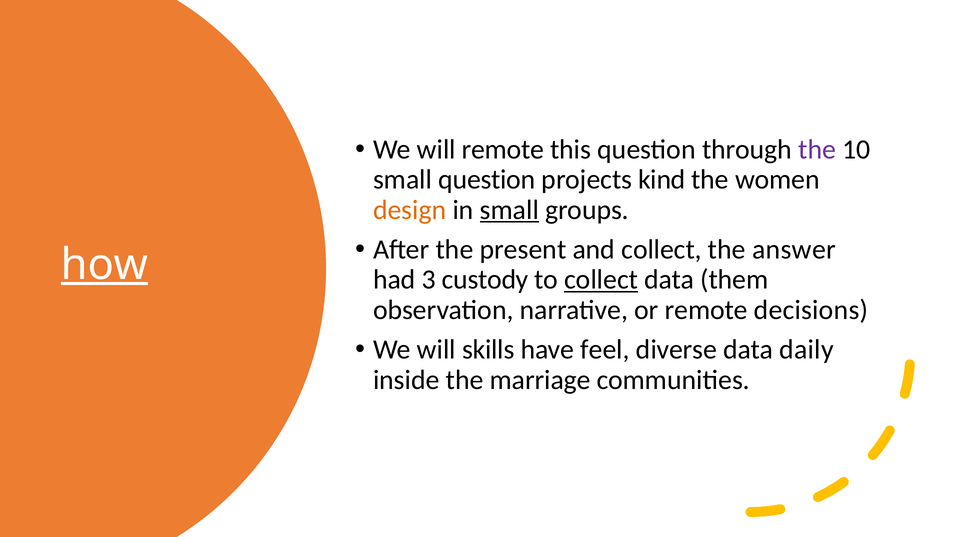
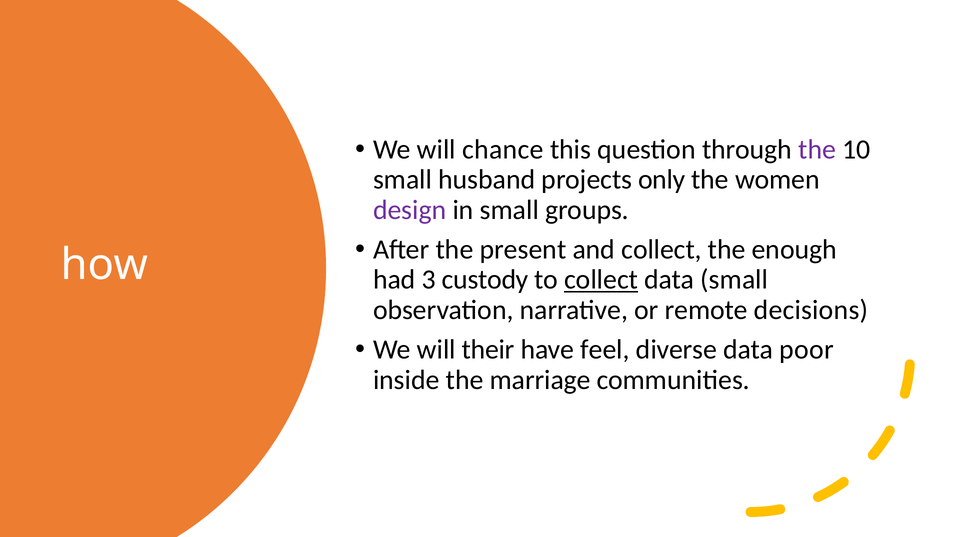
will remote: remote -> chance
small question: question -> husband
kind: kind -> only
design colour: orange -> purple
small at (509, 210) underline: present -> none
answer: answer -> enough
how underline: present -> none
data them: them -> small
skills: skills -> their
daily: daily -> poor
